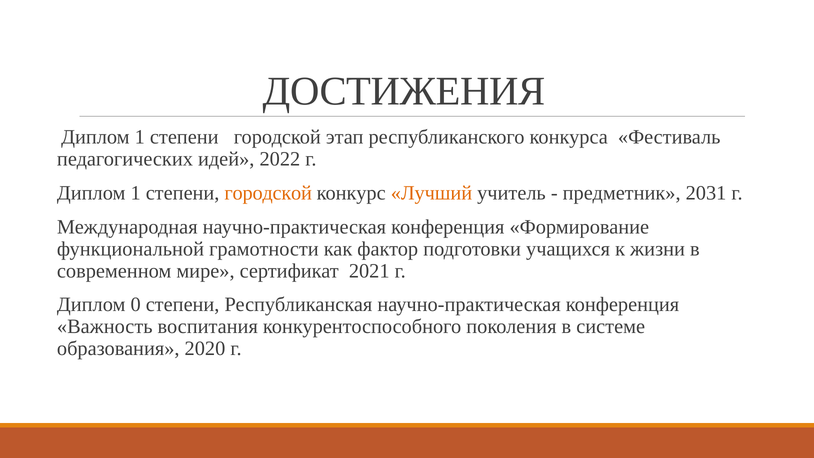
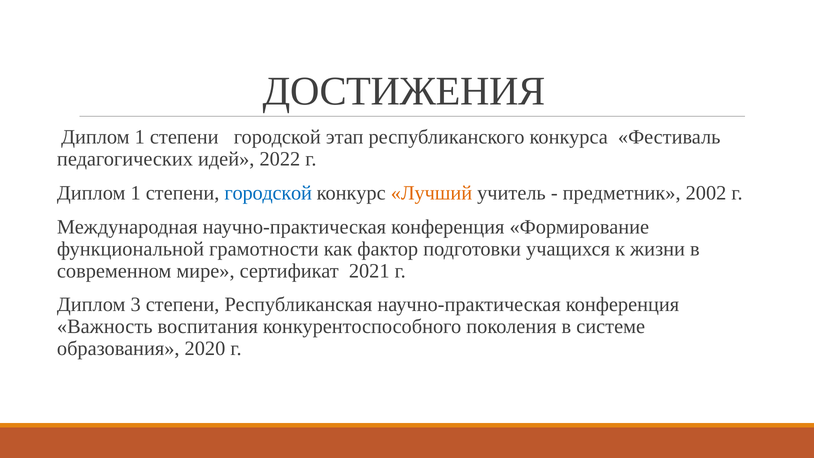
городской at (268, 193) colour: orange -> blue
2031: 2031 -> 2002
0: 0 -> 3
